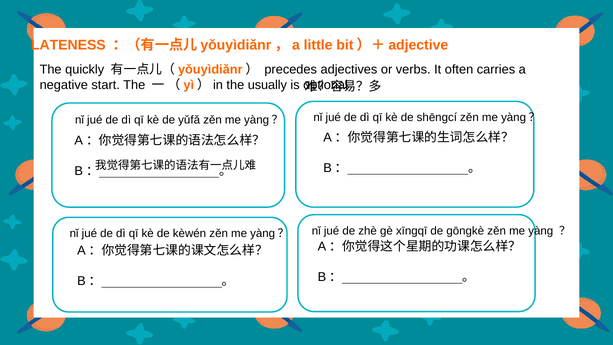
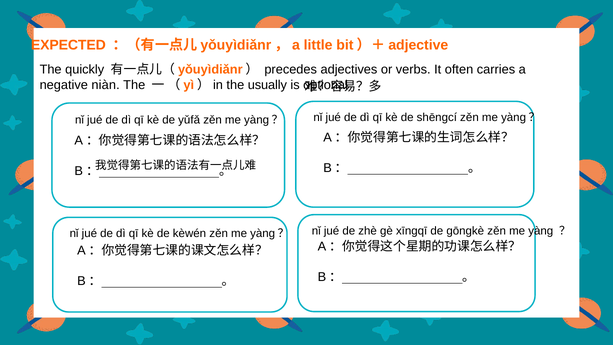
LATENESS: LATENESS -> EXPECTED
start: start -> niàn
